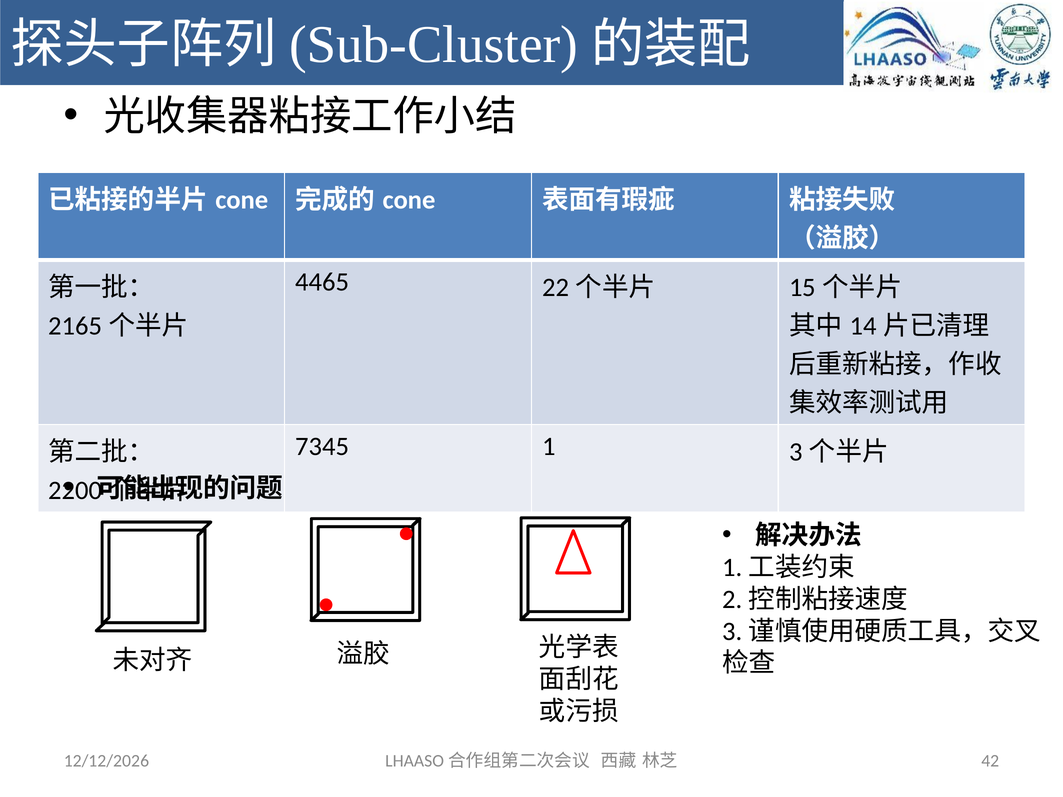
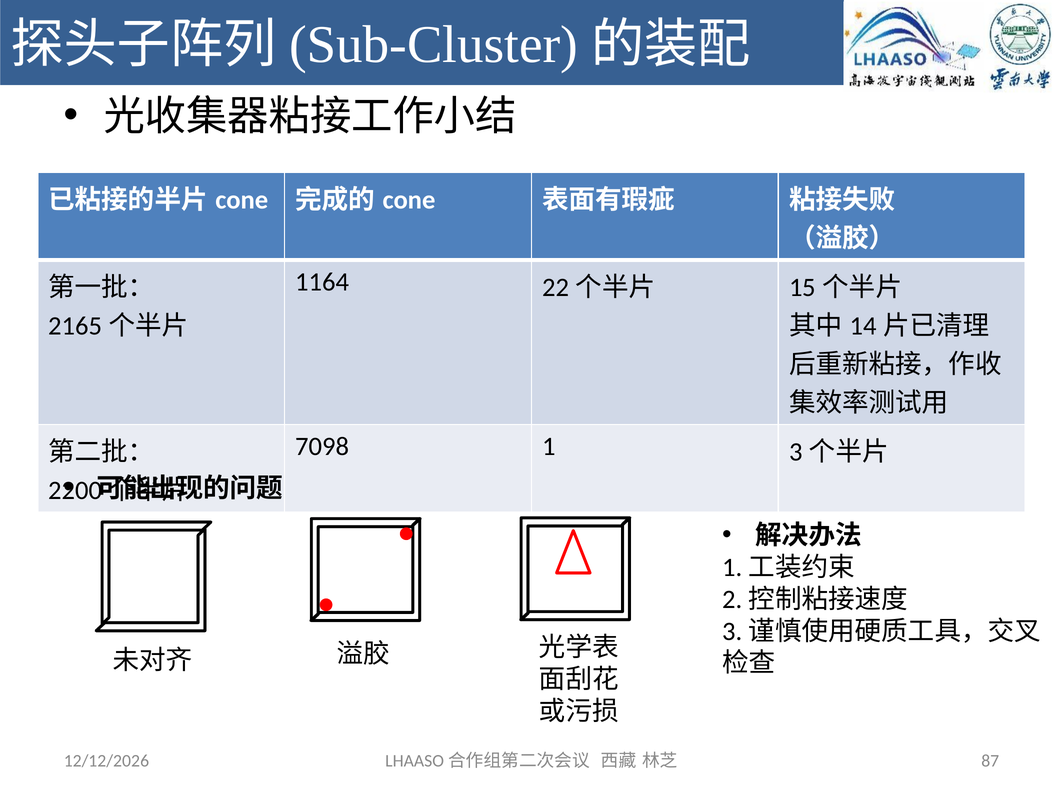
4465: 4465 -> 1164
7345: 7345 -> 7098
42: 42 -> 87
